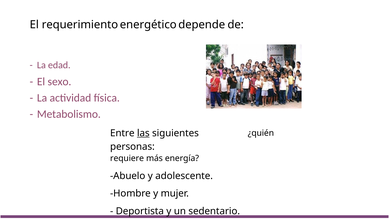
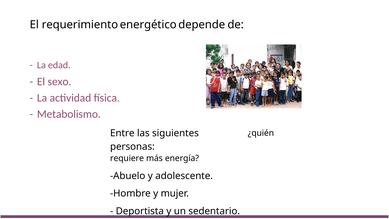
las underline: present -> none
